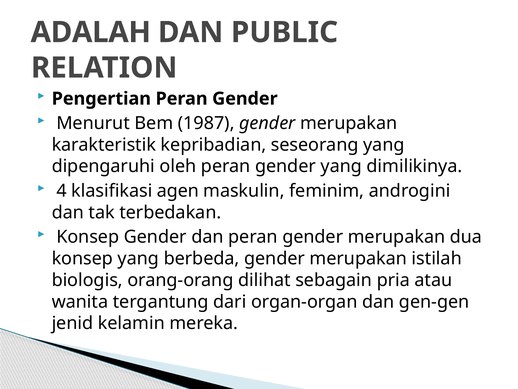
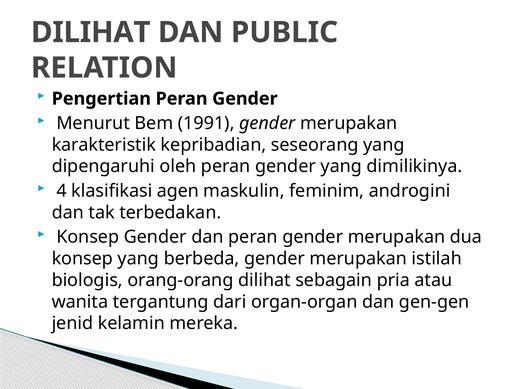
ADALAH at (91, 32): ADALAH -> DILIHAT
1987: 1987 -> 1991
